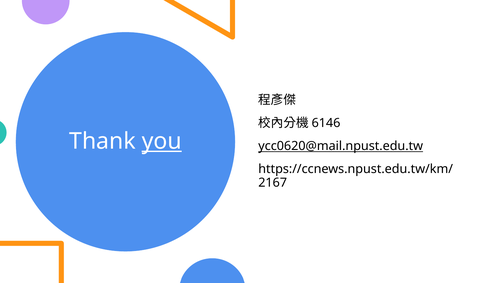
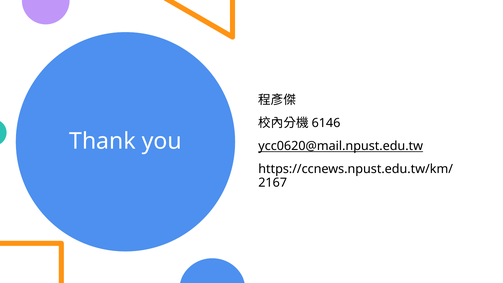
you underline: present -> none
